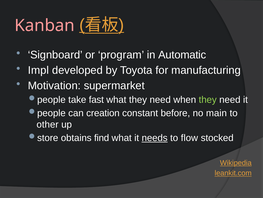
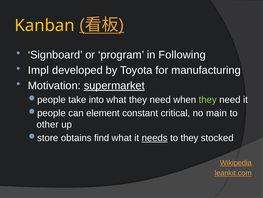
Kanban colour: pink -> yellow
Automatic: Automatic -> Following
supermarket underline: none -> present
fast: fast -> into
creation: creation -> element
before: before -> critical
to flow: flow -> they
